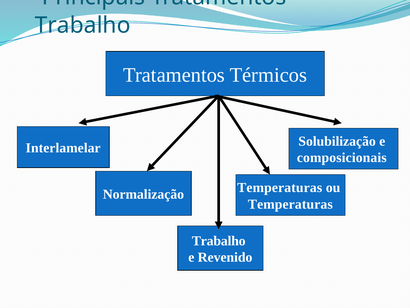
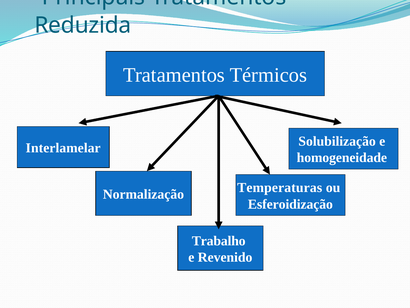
Trabalho at (83, 25): Trabalho -> Reduzida
composicionais: composicionais -> homogeneidade
Temperaturas at (290, 204): Temperaturas -> Esferoidização
